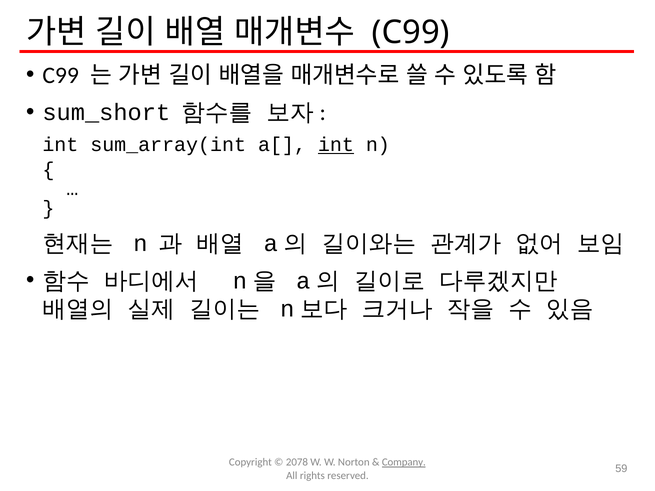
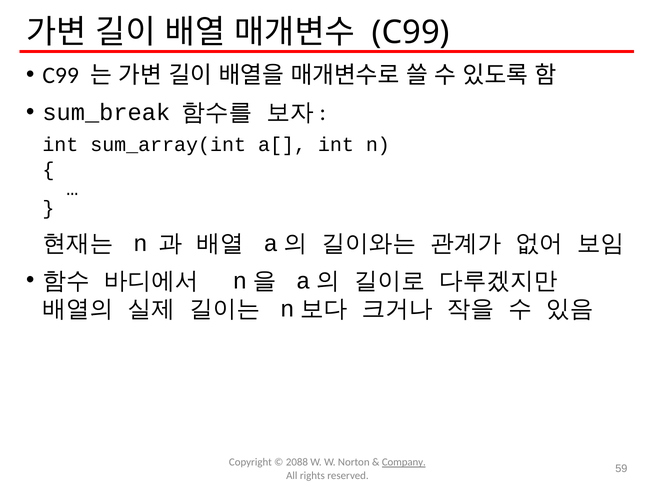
sum_short: sum_short -> sum_break
int at (336, 145) underline: present -> none
2078: 2078 -> 2088
